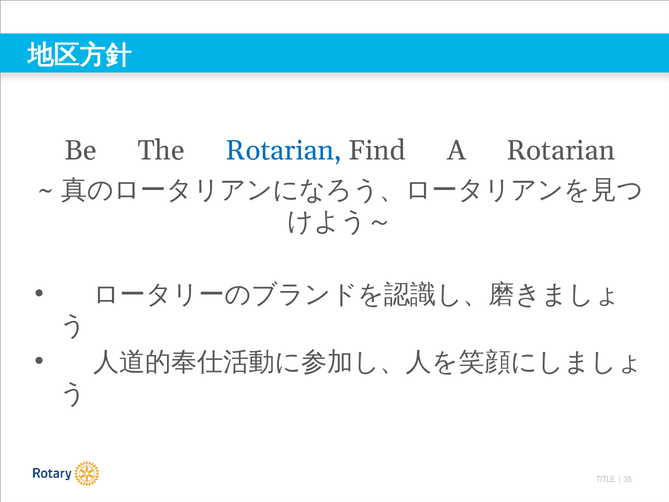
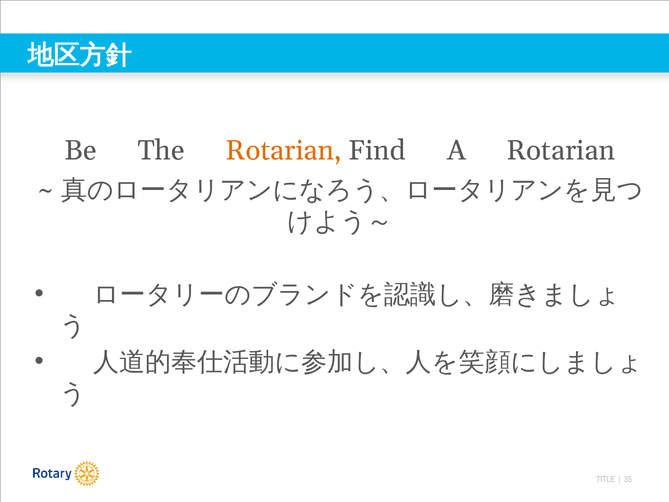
Rotarian at (284, 150) colour: blue -> orange
